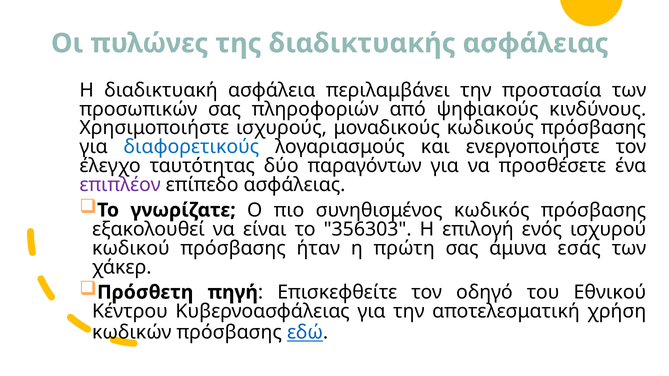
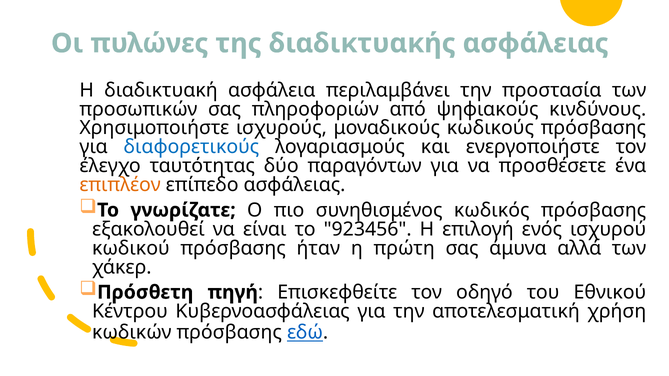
επιπλέον colour: purple -> orange
356303: 356303 -> 923456
εσάς: εσάς -> αλλά
